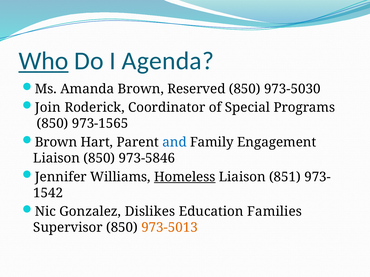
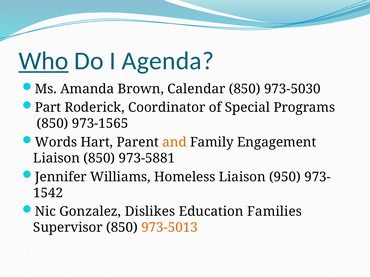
Reserved: Reserved -> Calendar
Join: Join -> Part
Brown at (56, 142): Brown -> Words
and colour: blue -> orange
973-5846: 973-5846 -> 973-5881
Homeless underline: present -> none
851: 851 -> 950
